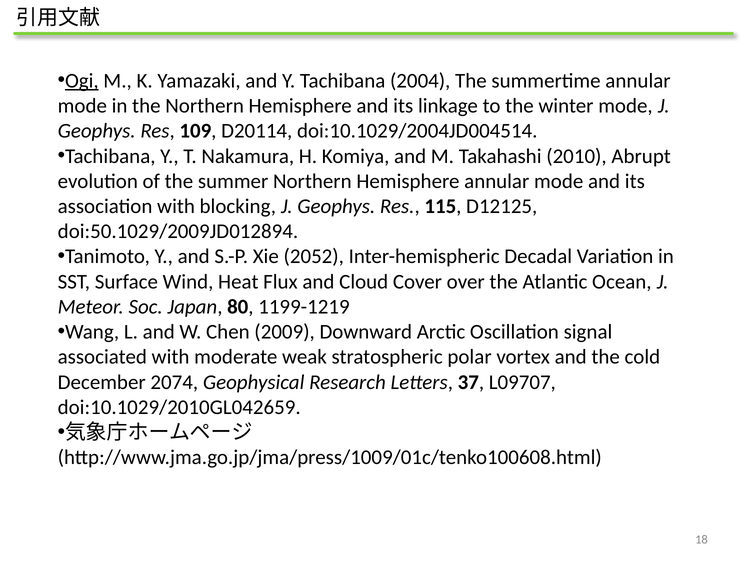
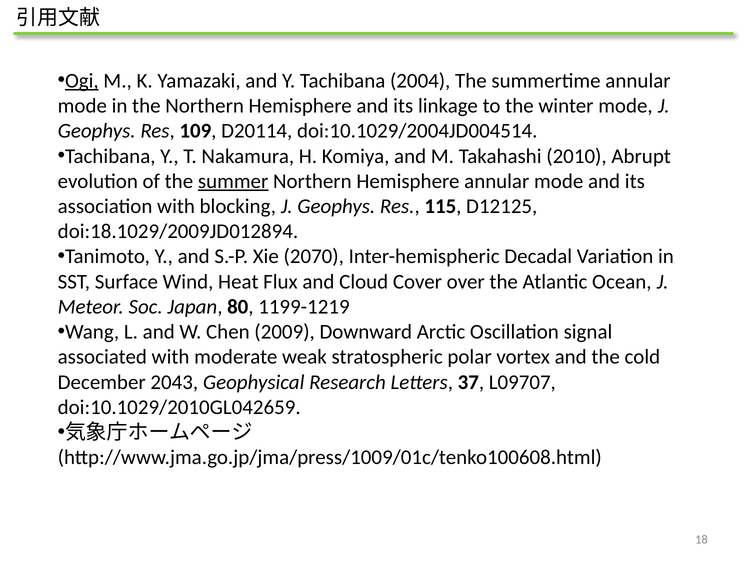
summer underline: none -> present
doi:50.1029/2009JD012894: doi:50.1029/2009JD012894 -> doi:18.1029/2009JD012894
2052: 2052 -> 2070
2074: 2074 -> 2043
